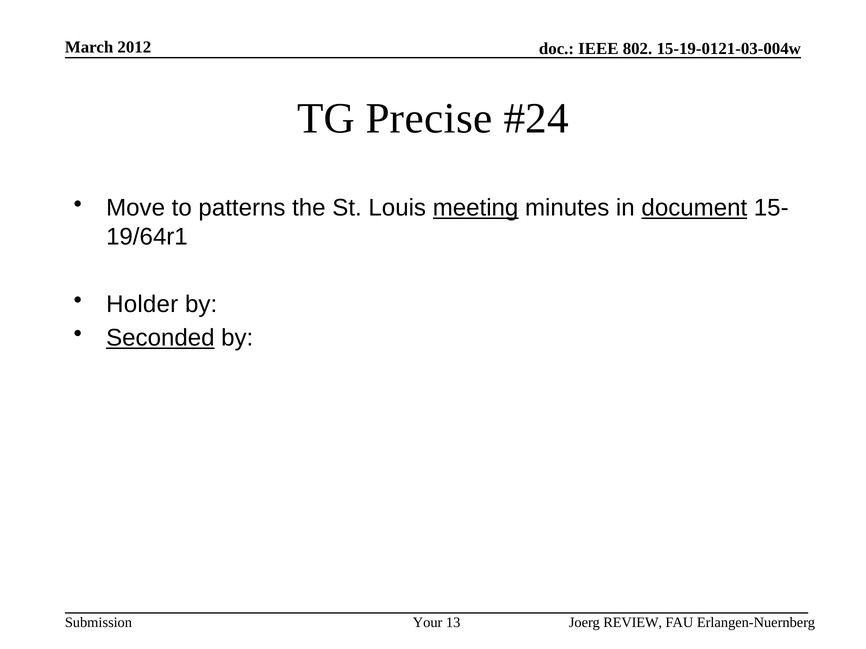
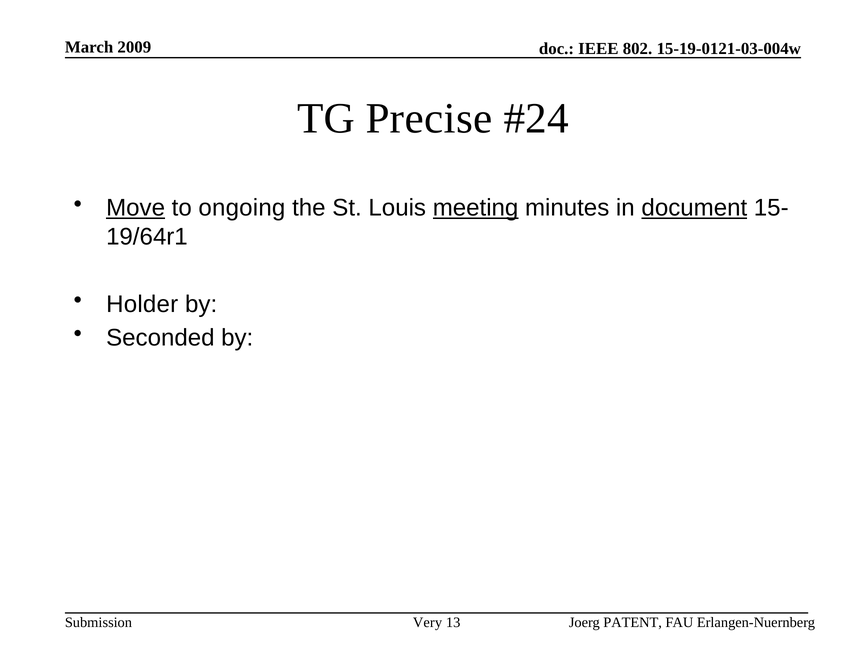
2012: 2012 -> 2009
Move underline: none -> present
patterns: patterns -> ongoing
Seconded underline: present -> none
Your: Your -> Very
REVIEW: REVIEW -> PATENT
